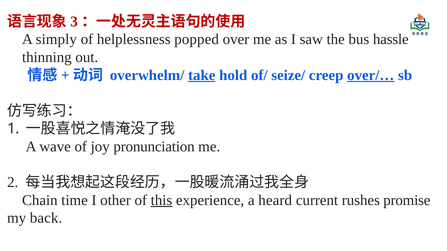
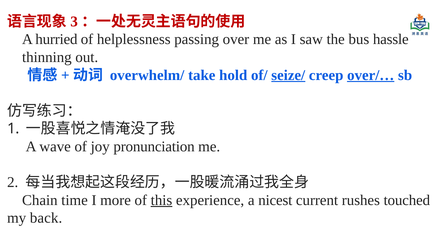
simply: simply -> hurried
popped: popped -> passing
take underline: present -> none
seize/ underline: none -> present
other: other -> more
heard: heard -> nicest
promise: promise -> touched
